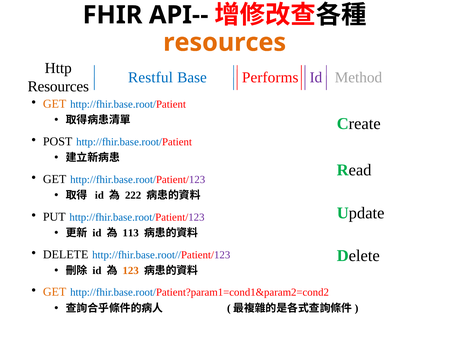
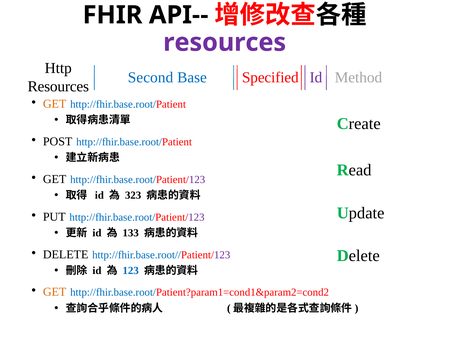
resources at (225, 42) colour: orange -> purple
Restful: Restful -> Second
Performs: Performs -> Specified
222: 222 -> 323
113: 113 -> 133
123 colour: orange -> blue
